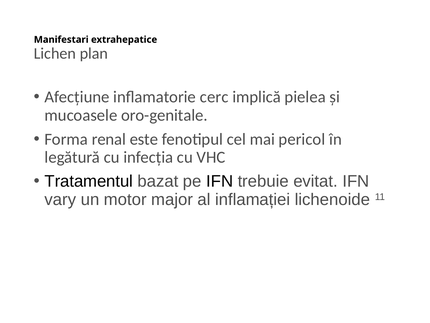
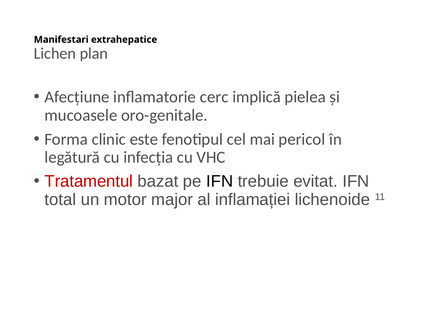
renal: renal -> clinic
Tratamentul colour: black -> red
vary: vary -> total
